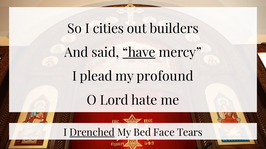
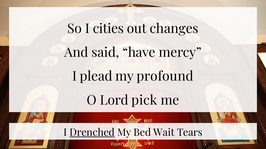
builders: builders -> changes
have underline: present -> none
hate: hate -> pick
Face: Face -> Wait
